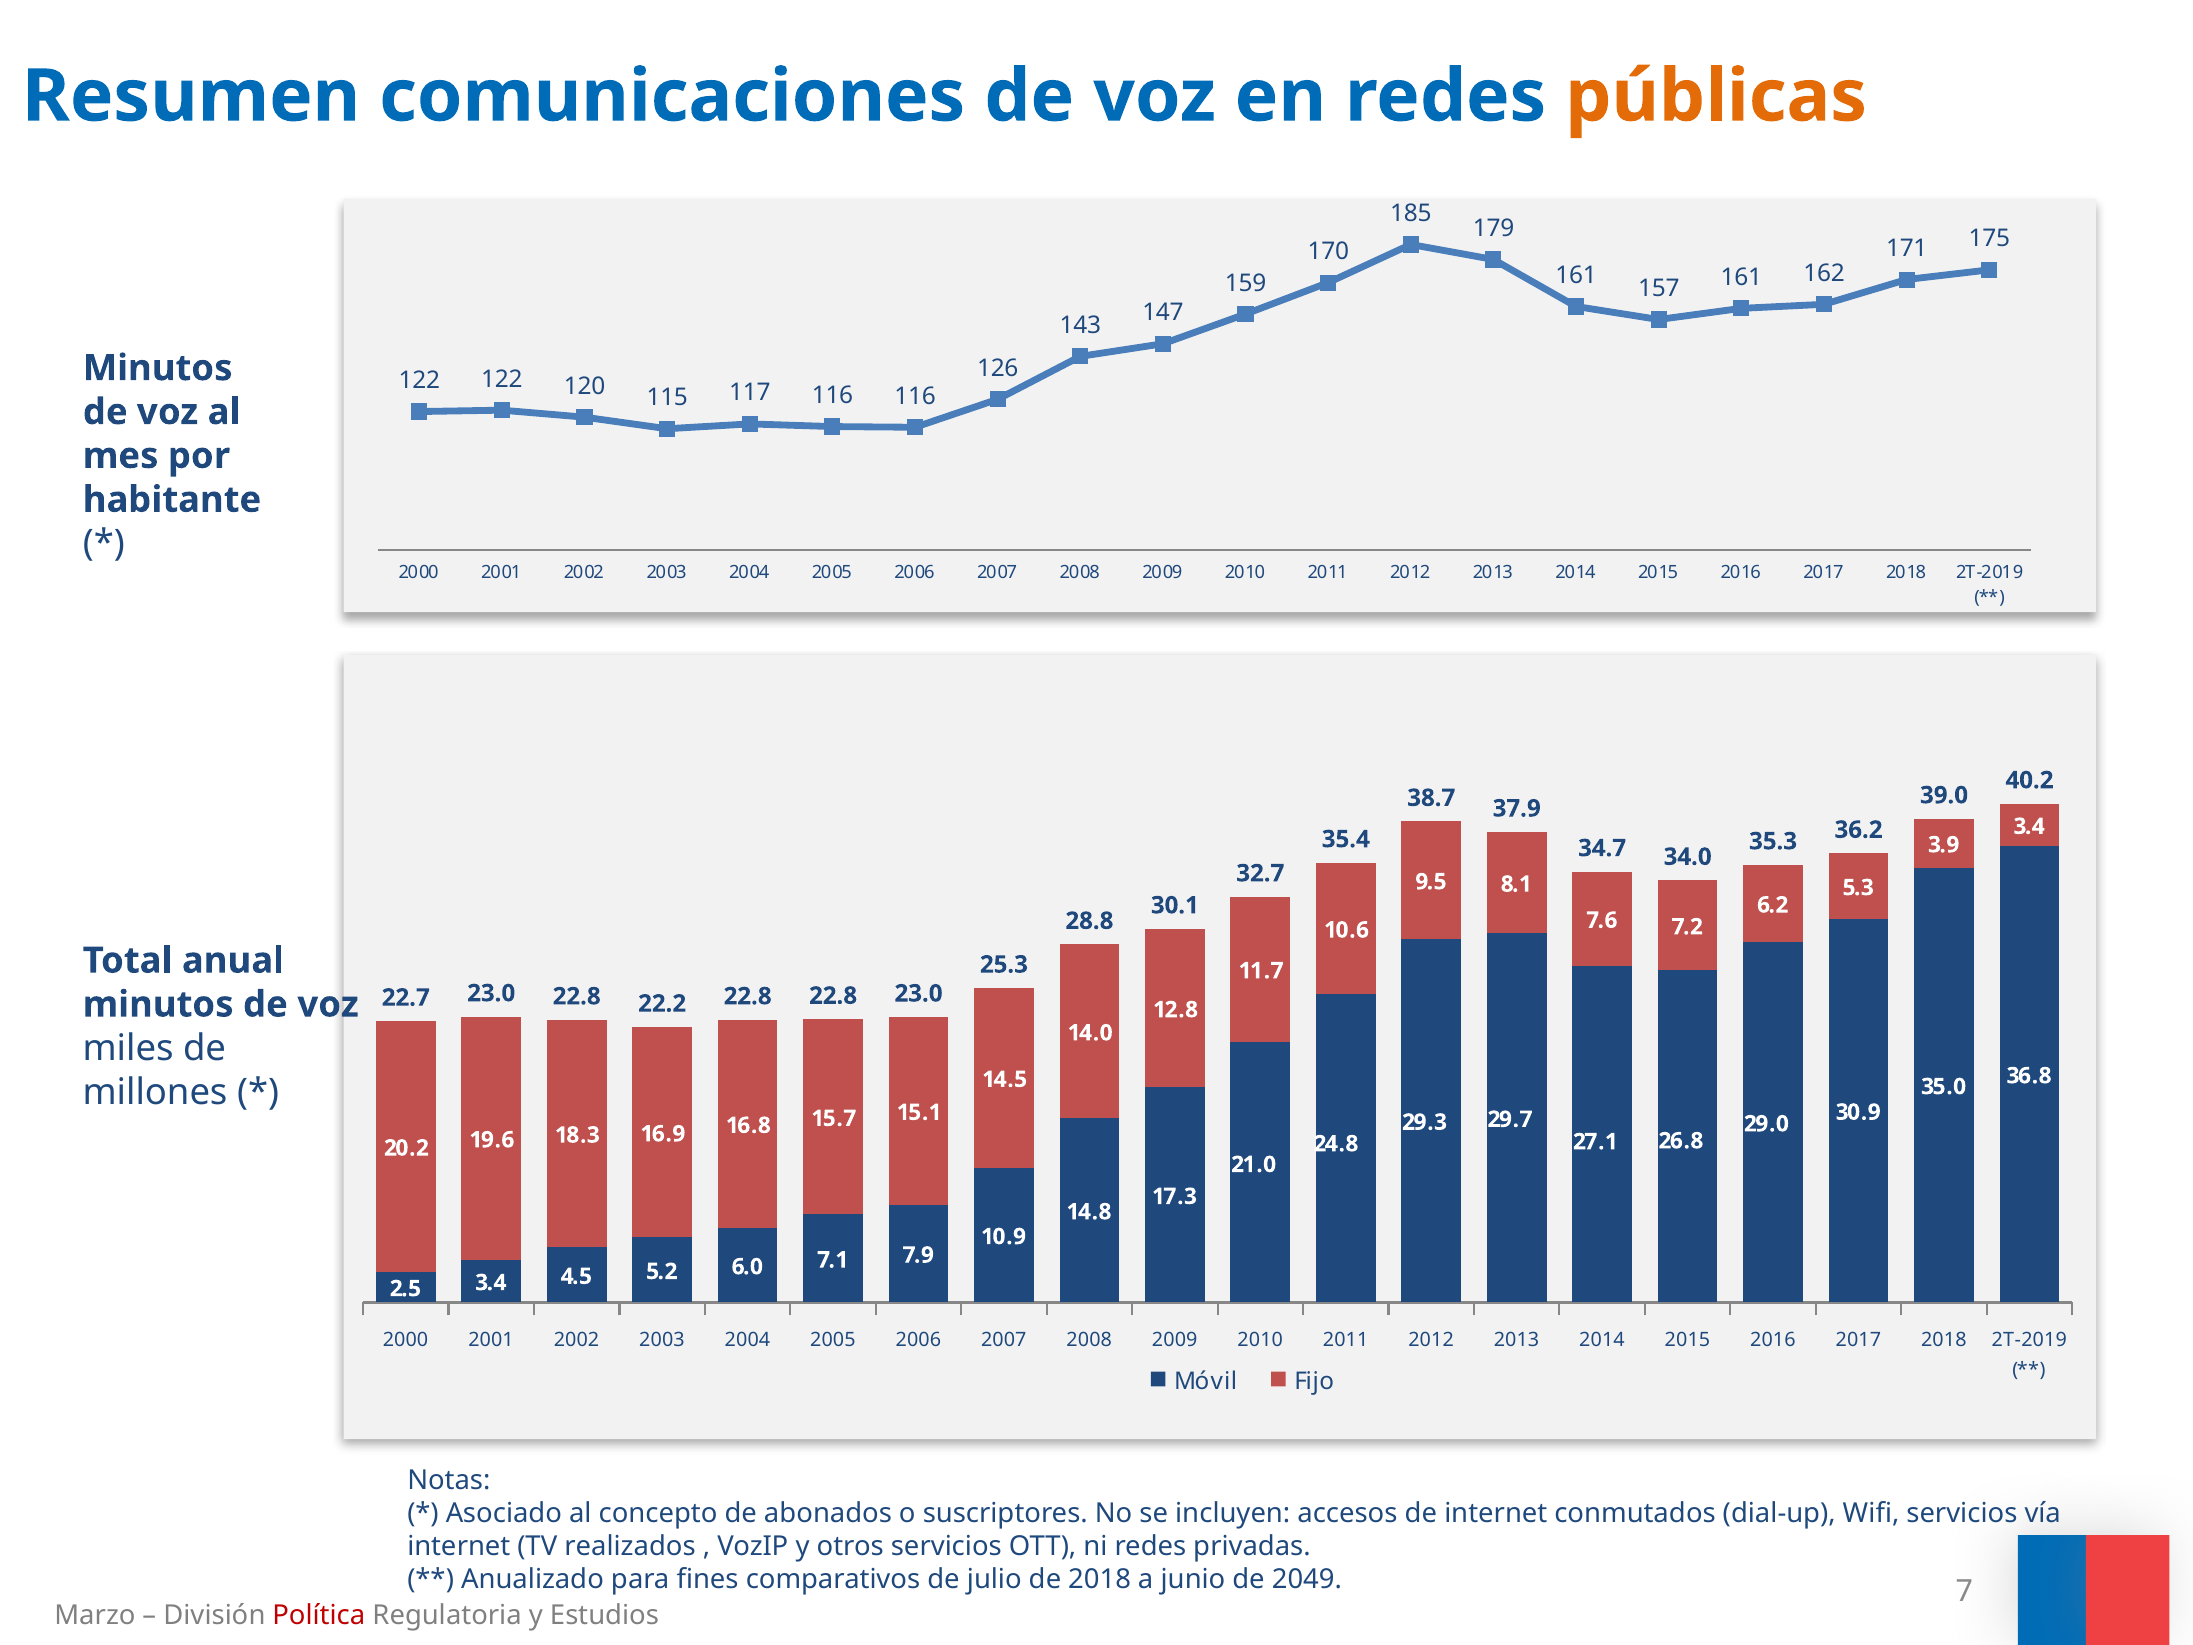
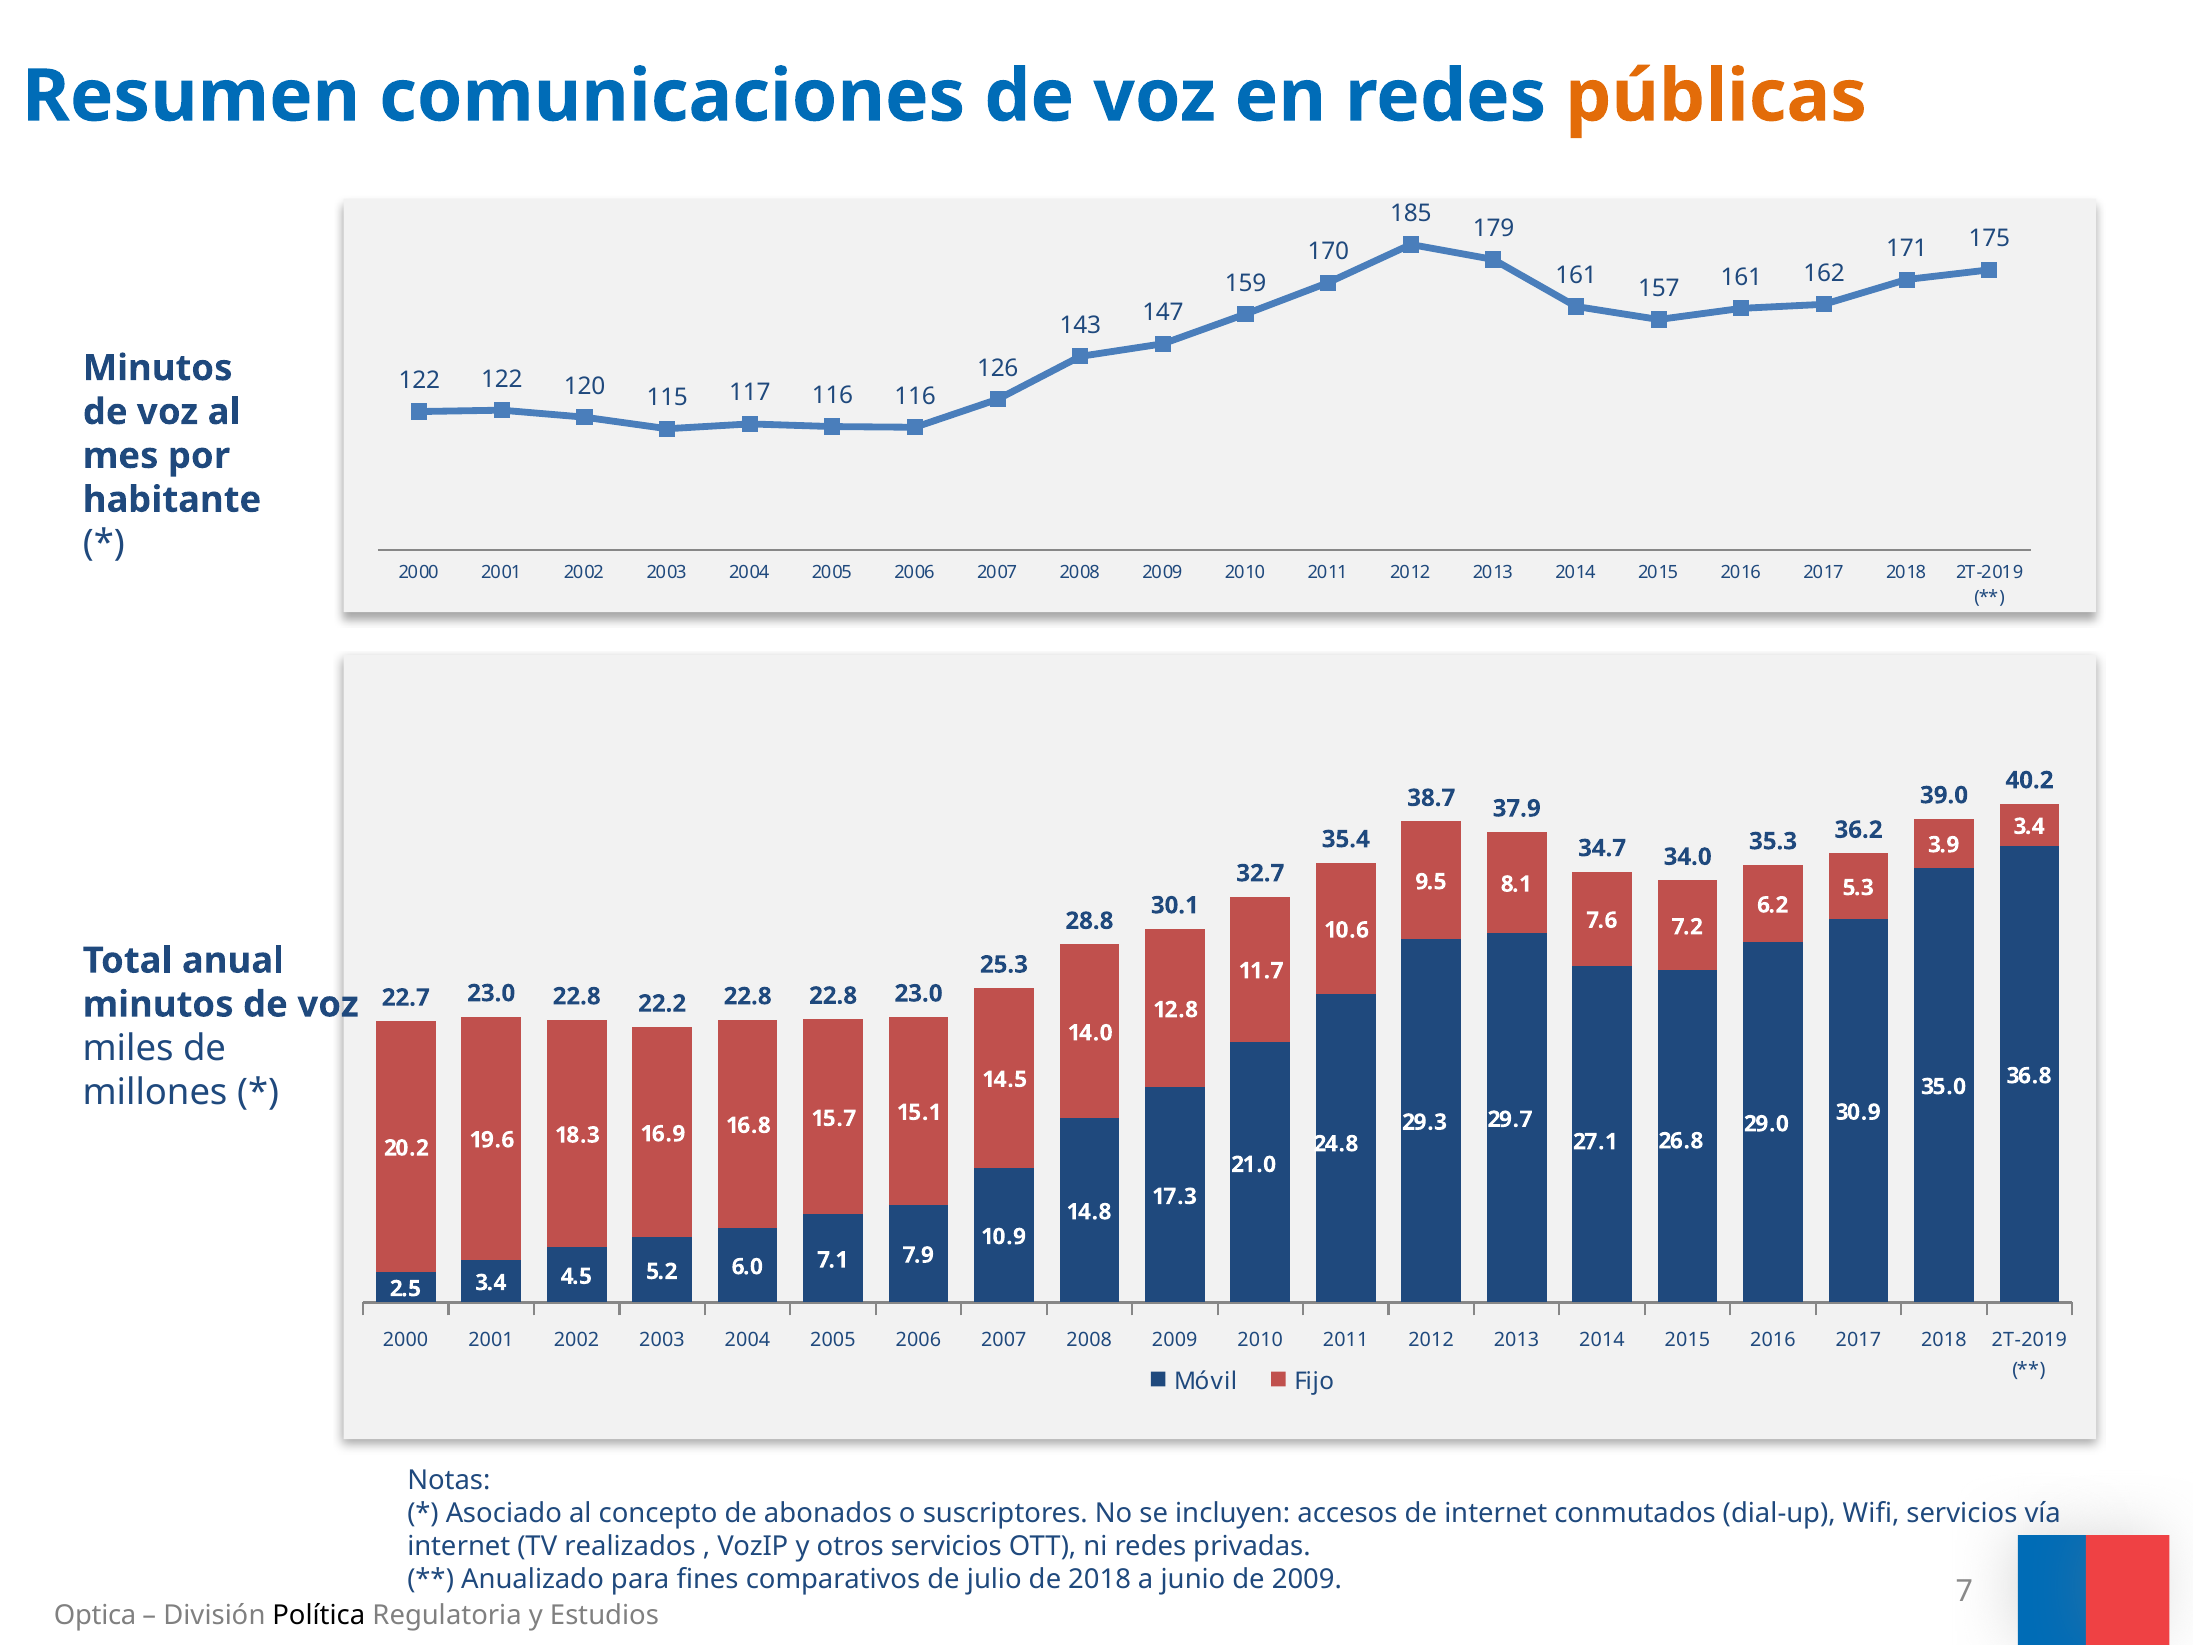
de 2049: 2049 -> 2009
Marzo: Marzo -> Optica
Política colour: red -> black
